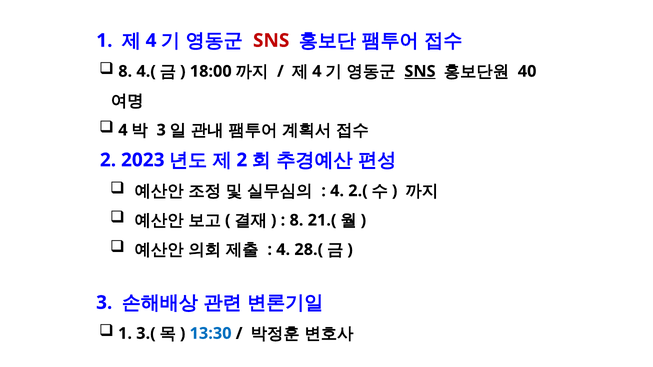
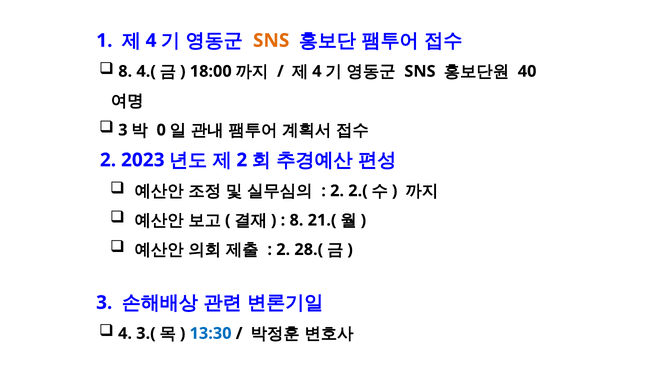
SNS at (271, 41) colour: red -> orange
SNS at (420, 71) underline: present -> none
4 at (123, 130): 4 -> 3
3 at (161, 130): 3 -> 0
4 at (337, 191): 4 -> 2
4 at (283, 250): 4 -> 2
1 at (125, 334): 1 -> 4
